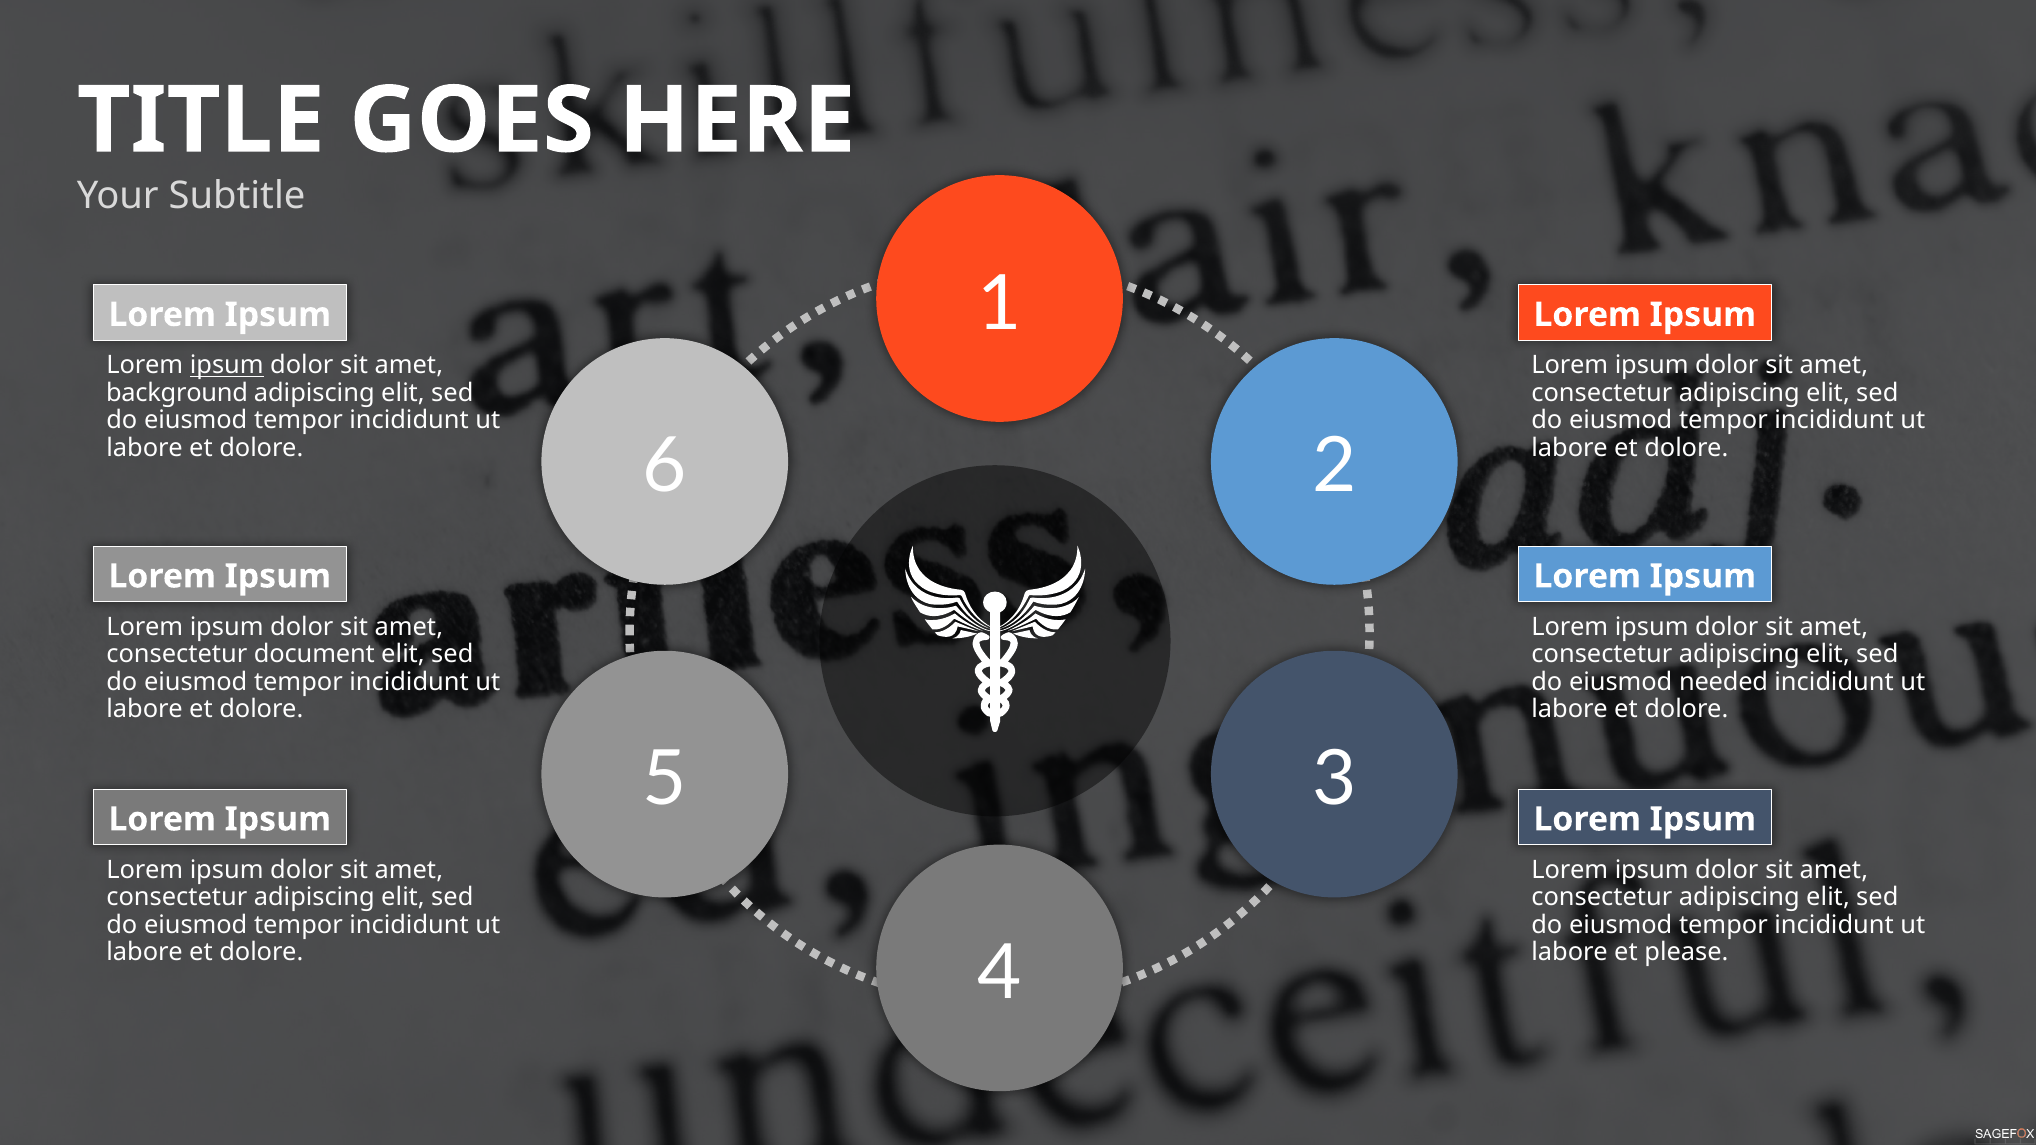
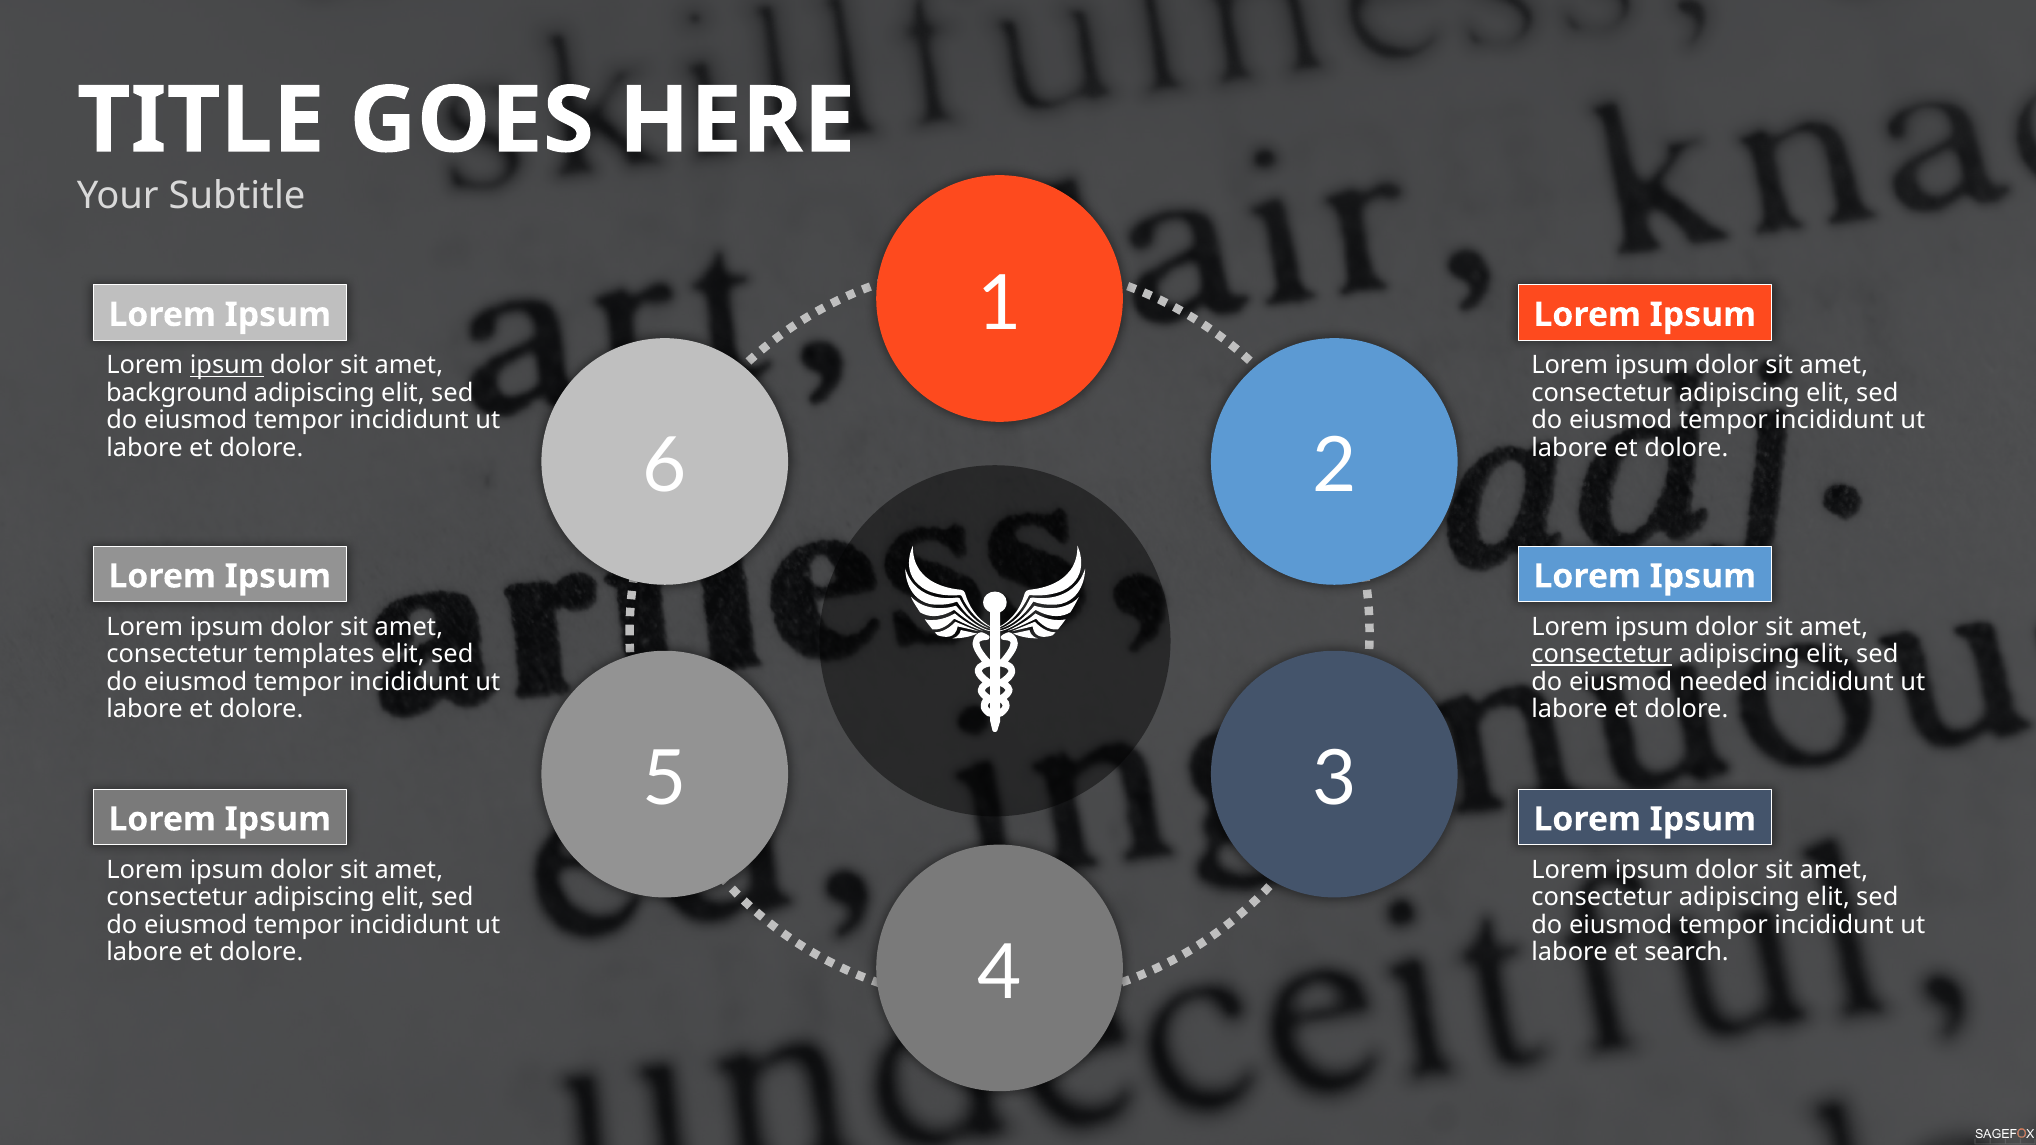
document: document -> templates
consectetur at (1602, 654) underline: none -> present
please: please -> search
